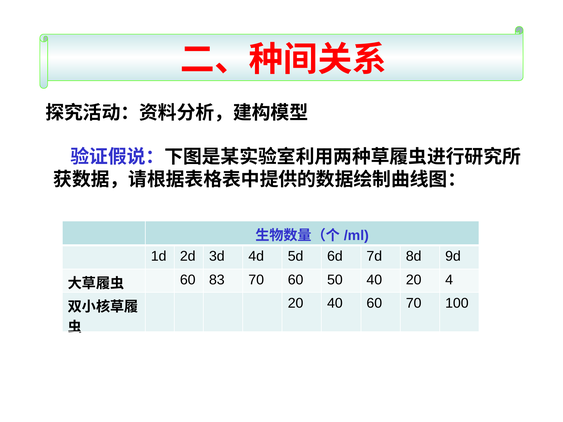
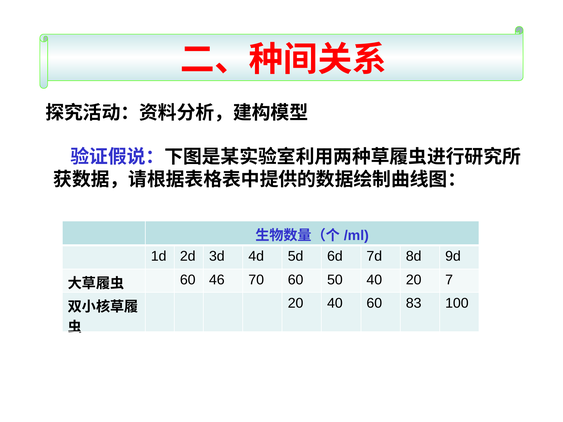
83: 83 -> 46
4: 4 -> 7
60 70: 70 -> 83
